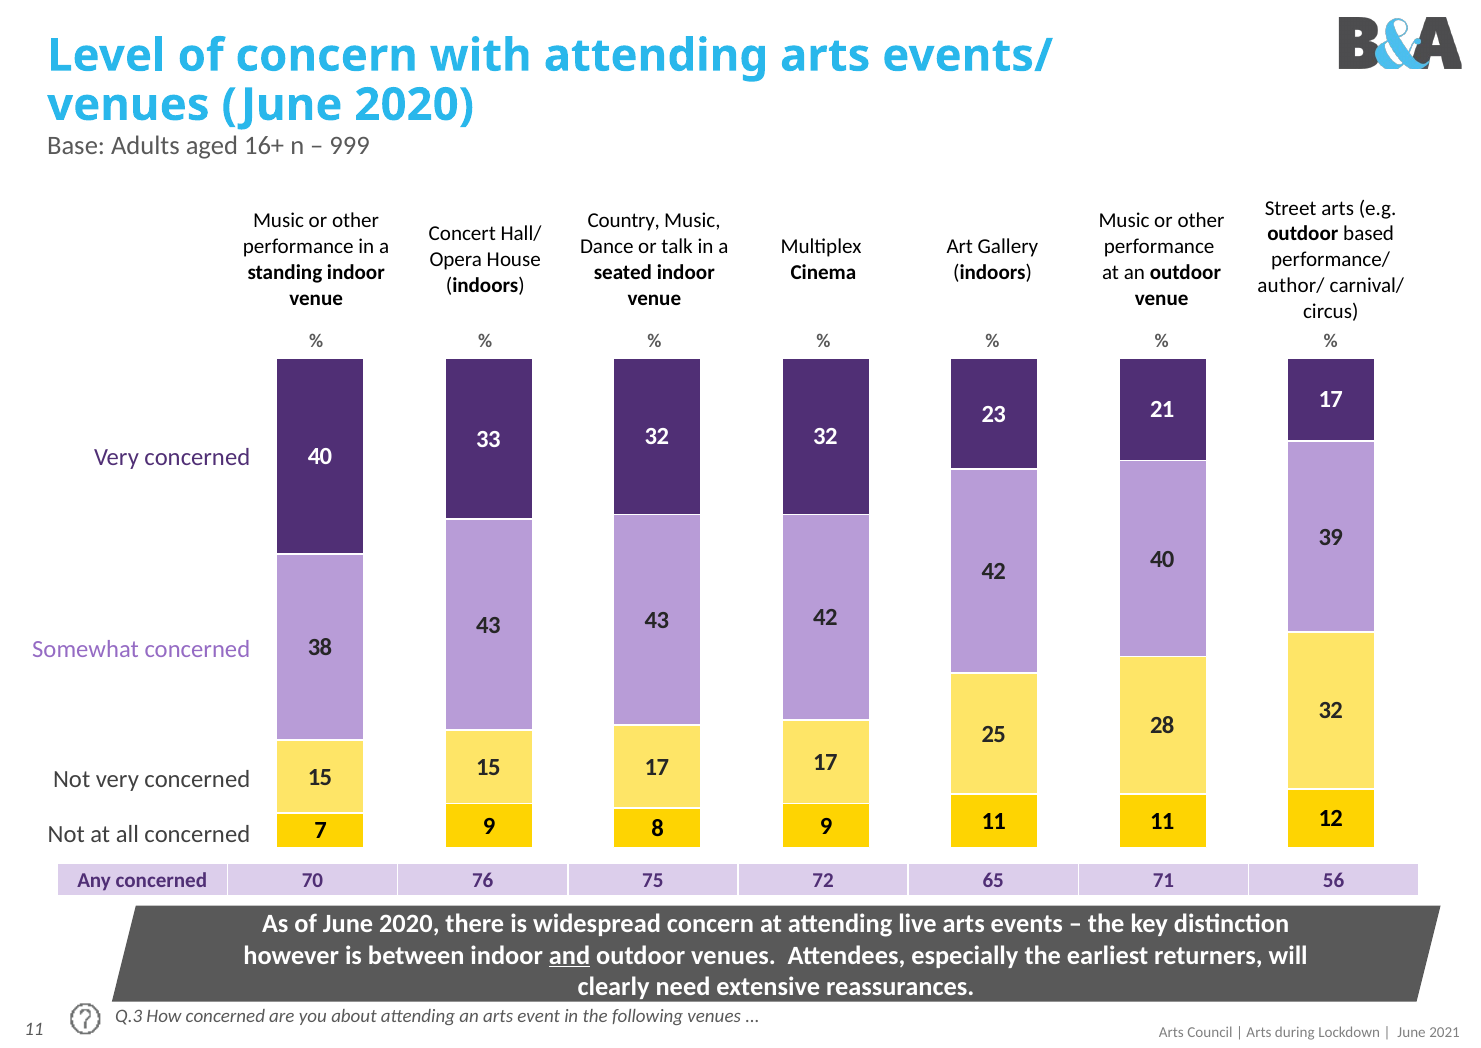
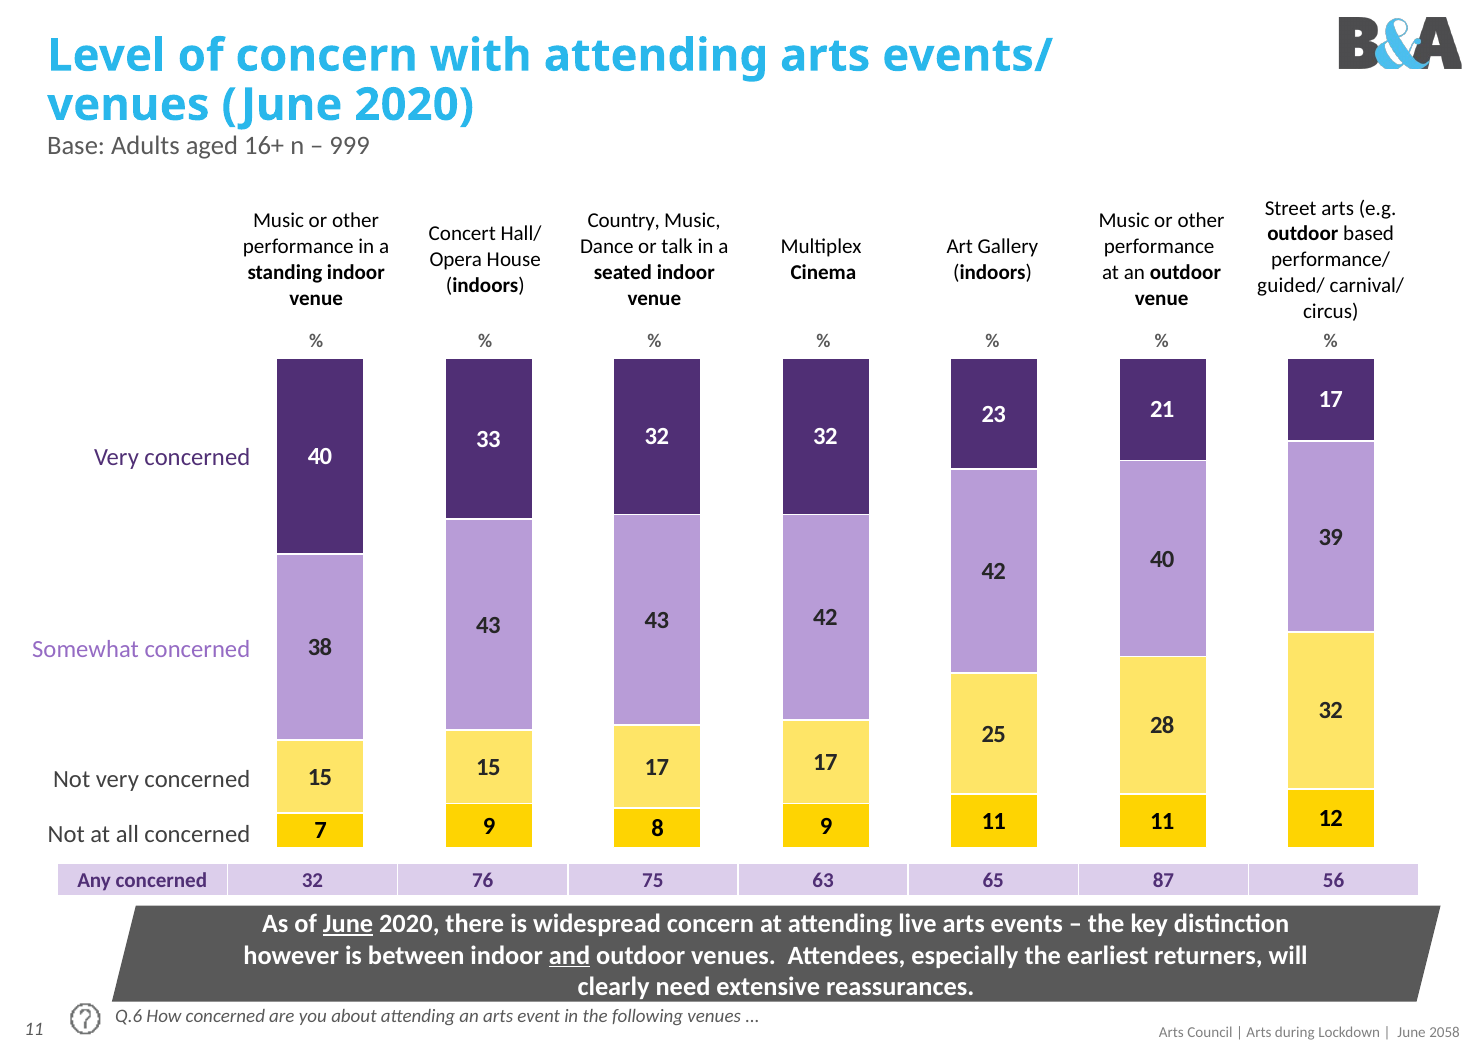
author/: author/ -> guided/
concerned 70: 70 -> 32
72: 72 -> 63
71: 71 -> 87
June at (348, 924) underline: none -> present
Q.3: Q.3 -> Q.6
2021: 2021 -> 2058
